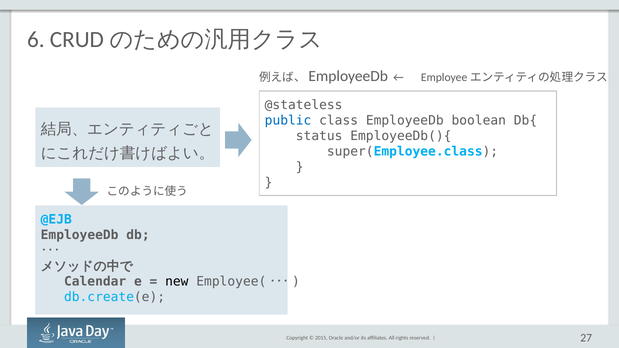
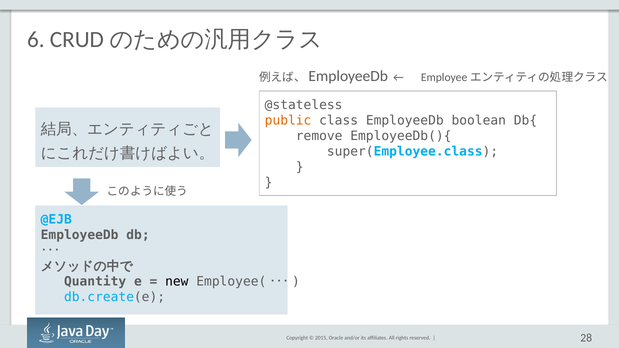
public colour: blue -> orange
status: status -> remove
Calendar: Calendar -> Quantity
27: 27 -> 28
